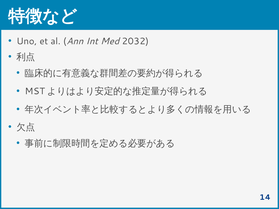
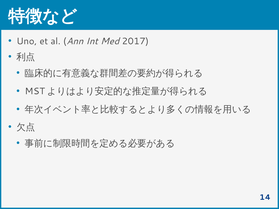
2032: 2032 -> 2017
